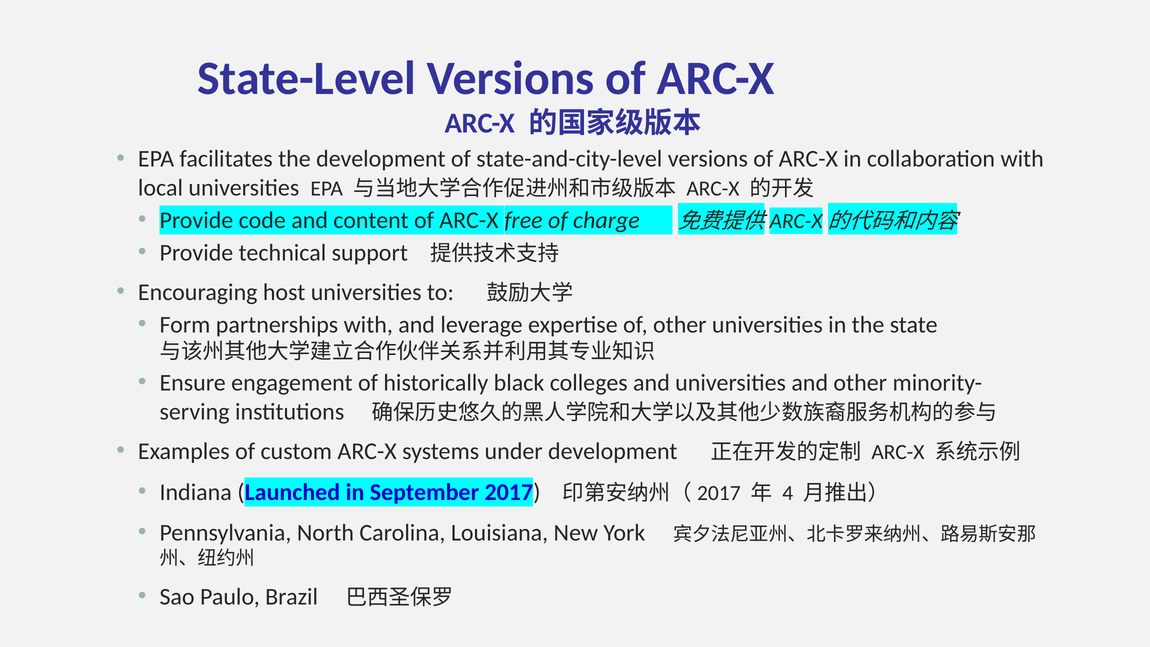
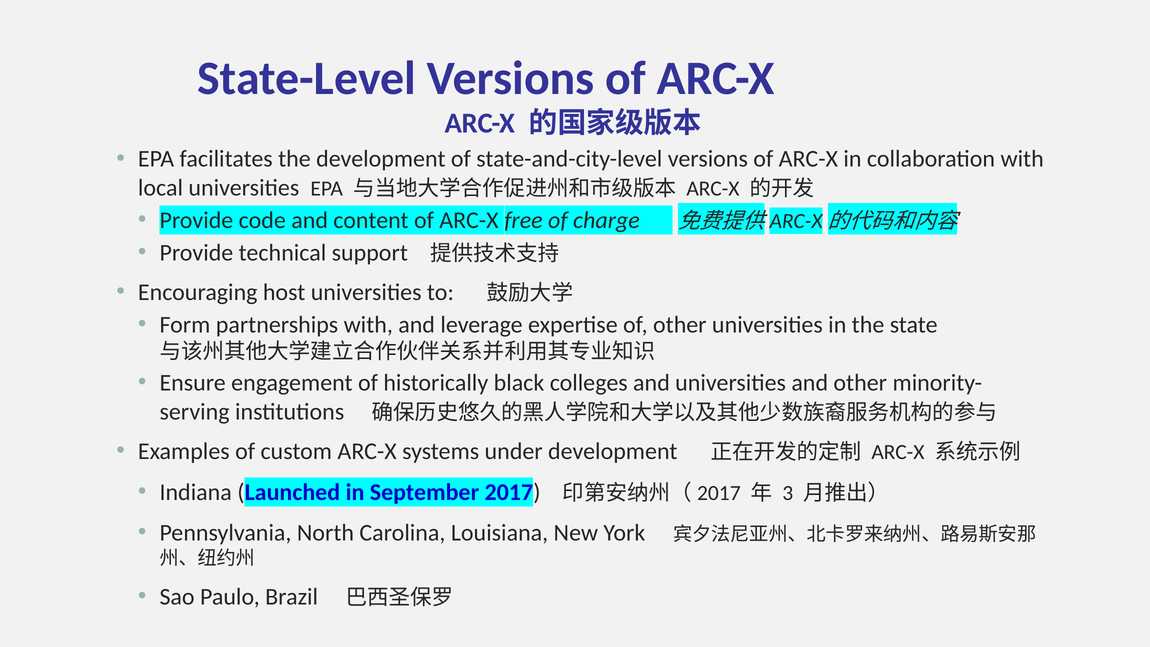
4: 4 -> 3
